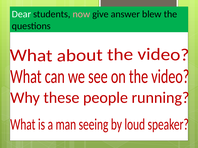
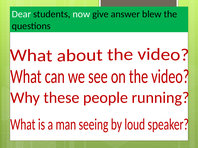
now colour: pink -> white
